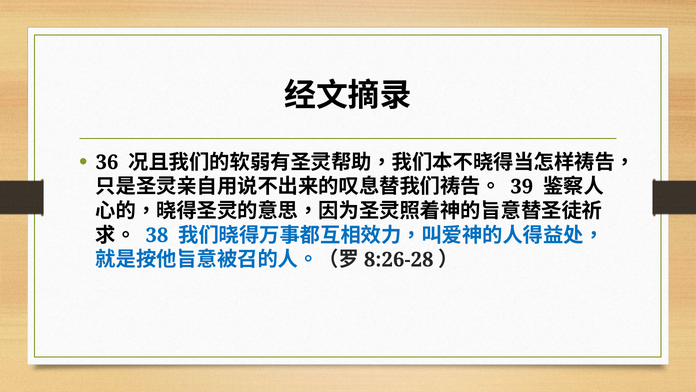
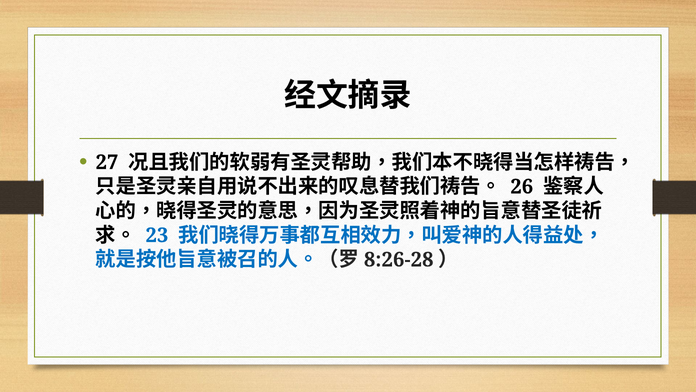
36: 36 -> 27
39: 39 -> 26
38: 38 -> 23
